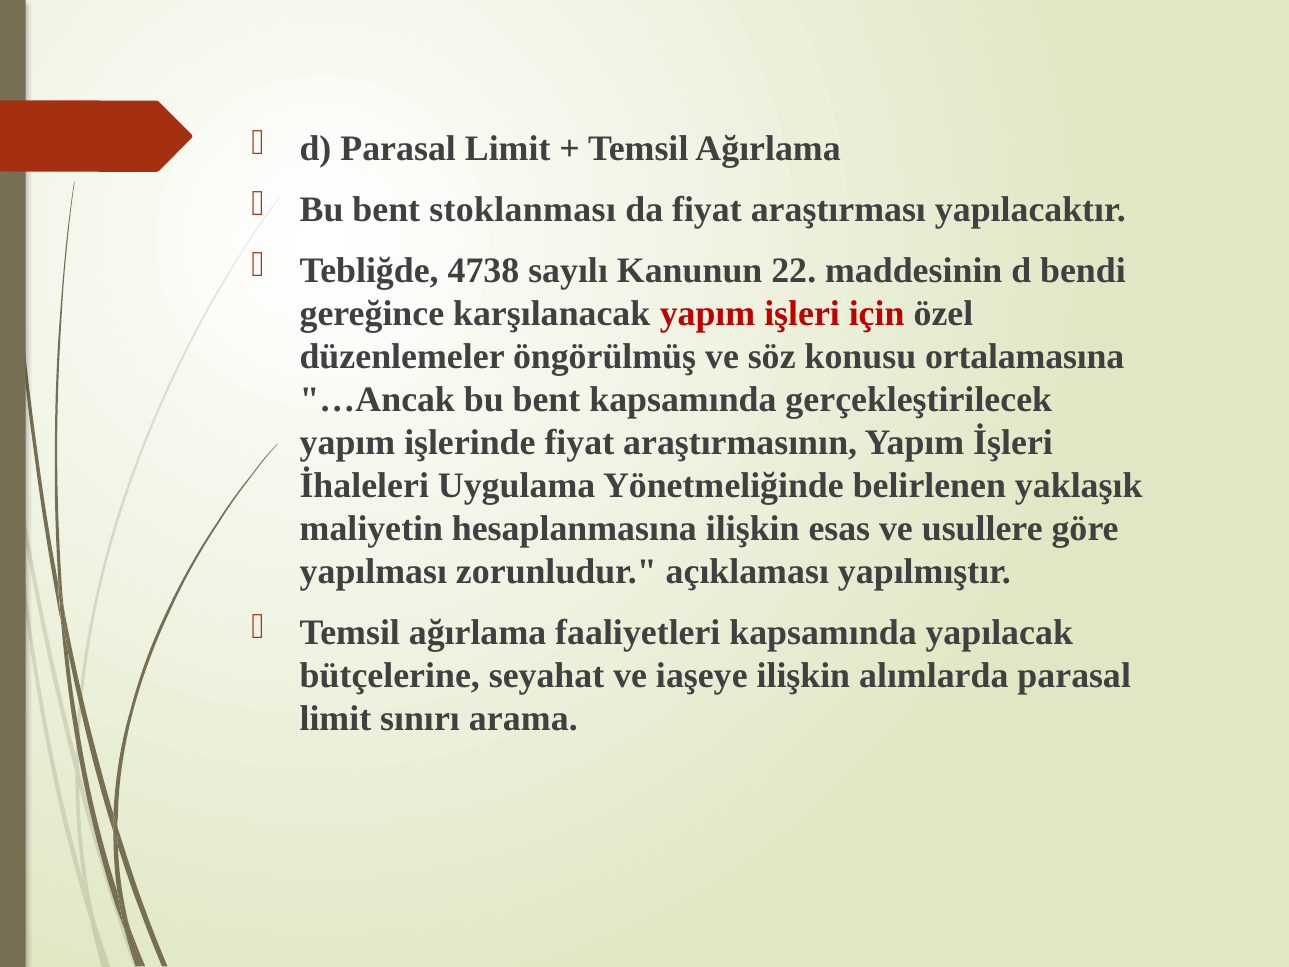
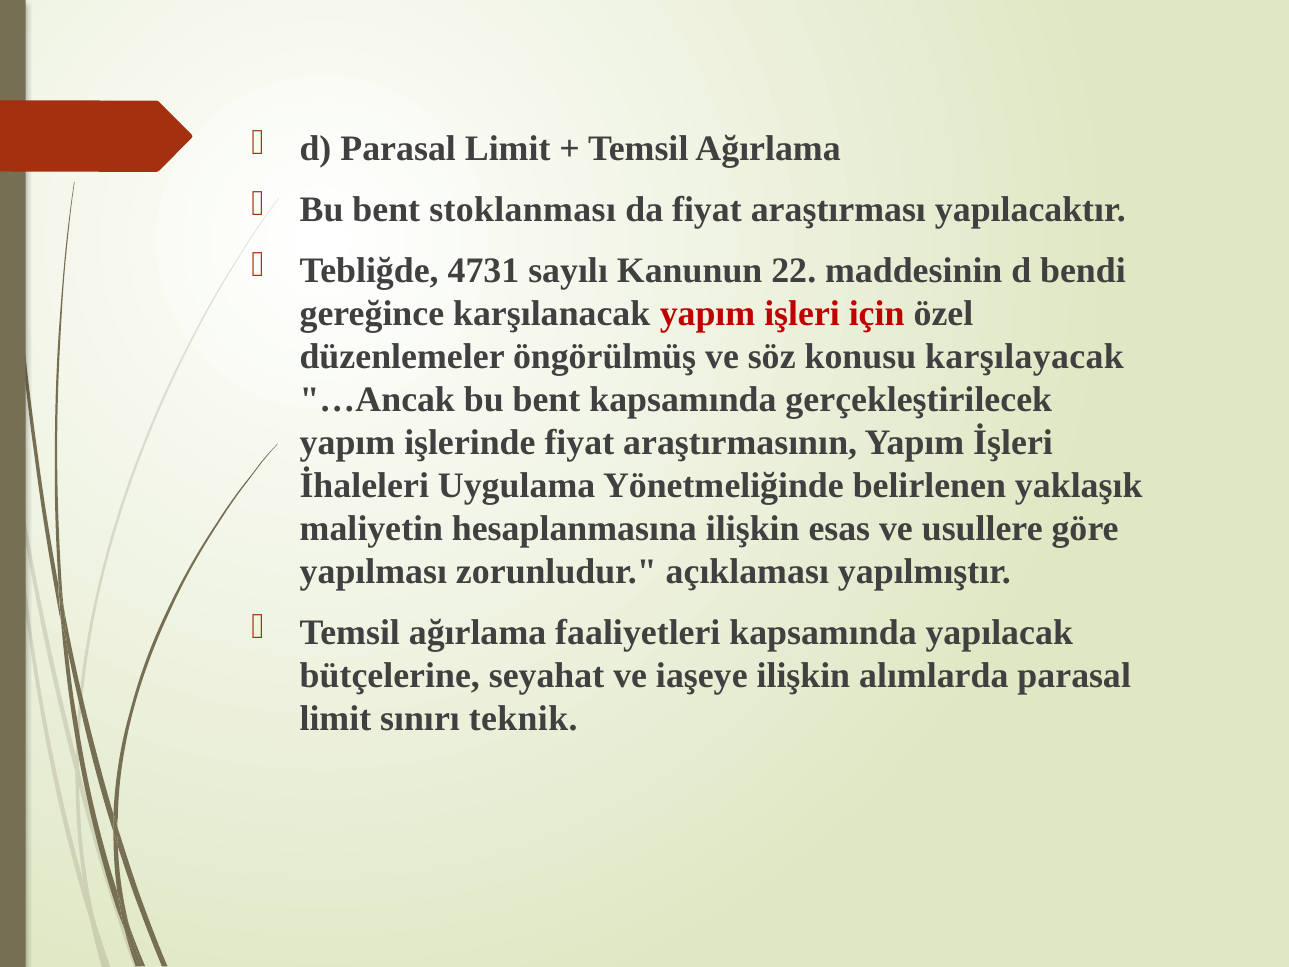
4738: 4738 -> 4731
ortalamasına: ortalamasına -> karşılayacak
arama: arama -> teknik
